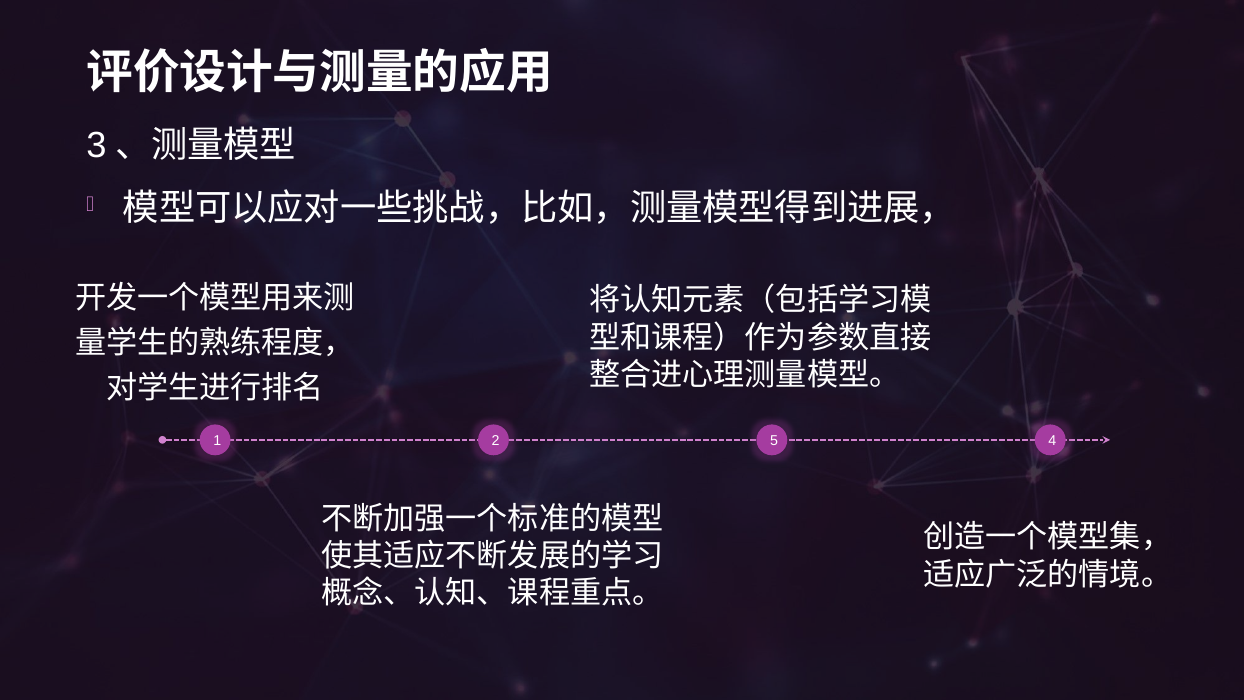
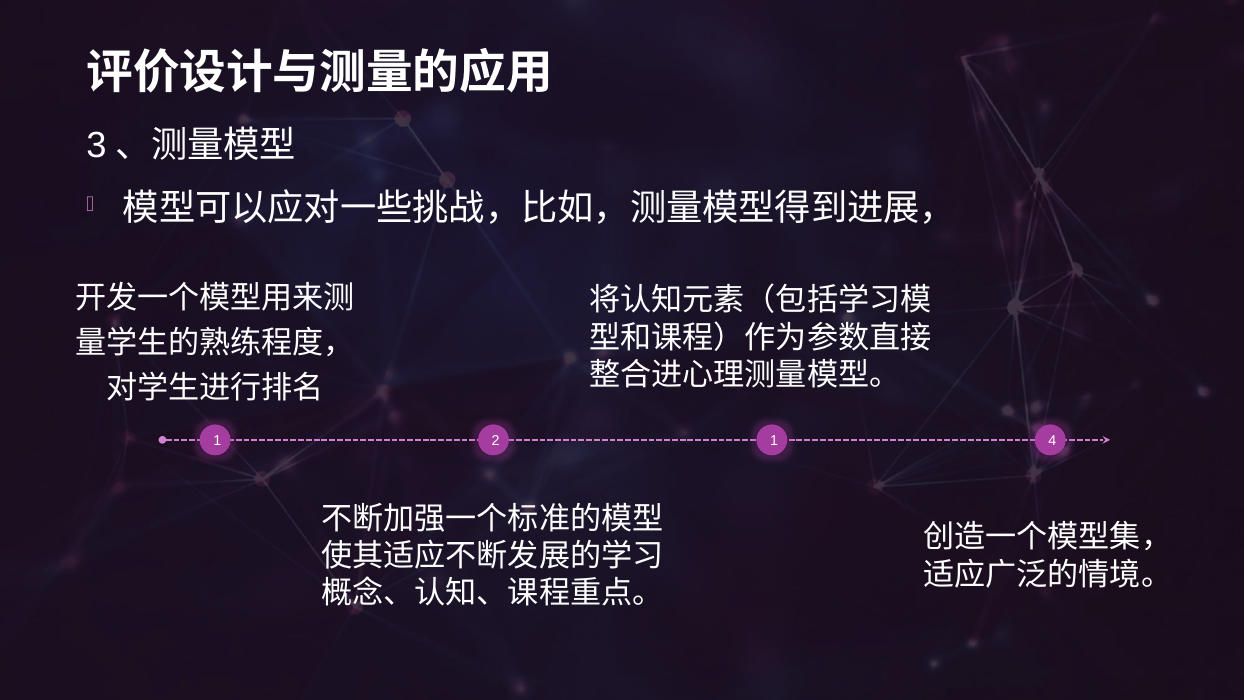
2 5: 5 -> 1
